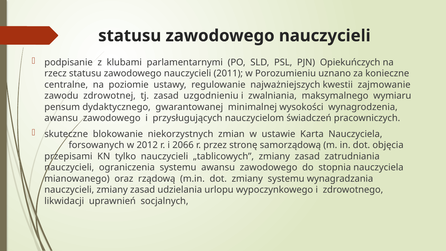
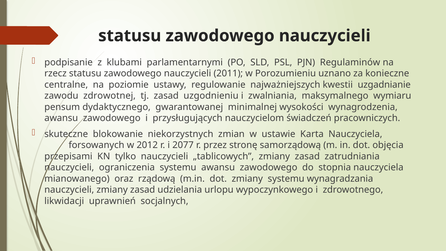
Opiekuńczych: Opiekuńczych -> Regulaminów
zajmowanie: zajmowanie -> uzgadnianie
2066: 2066 -> 2077
